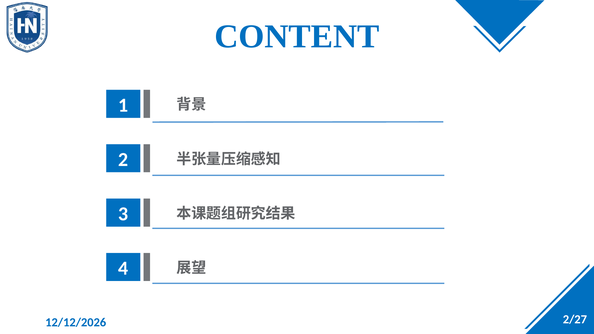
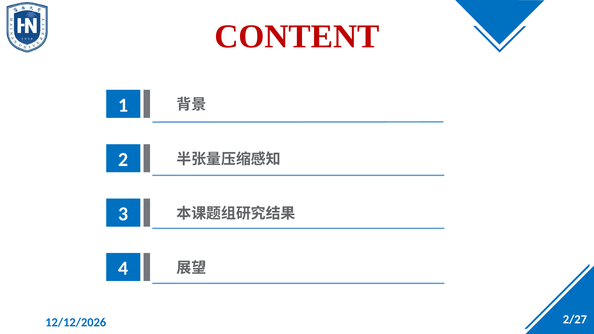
CONTENT colour: blue -> red
